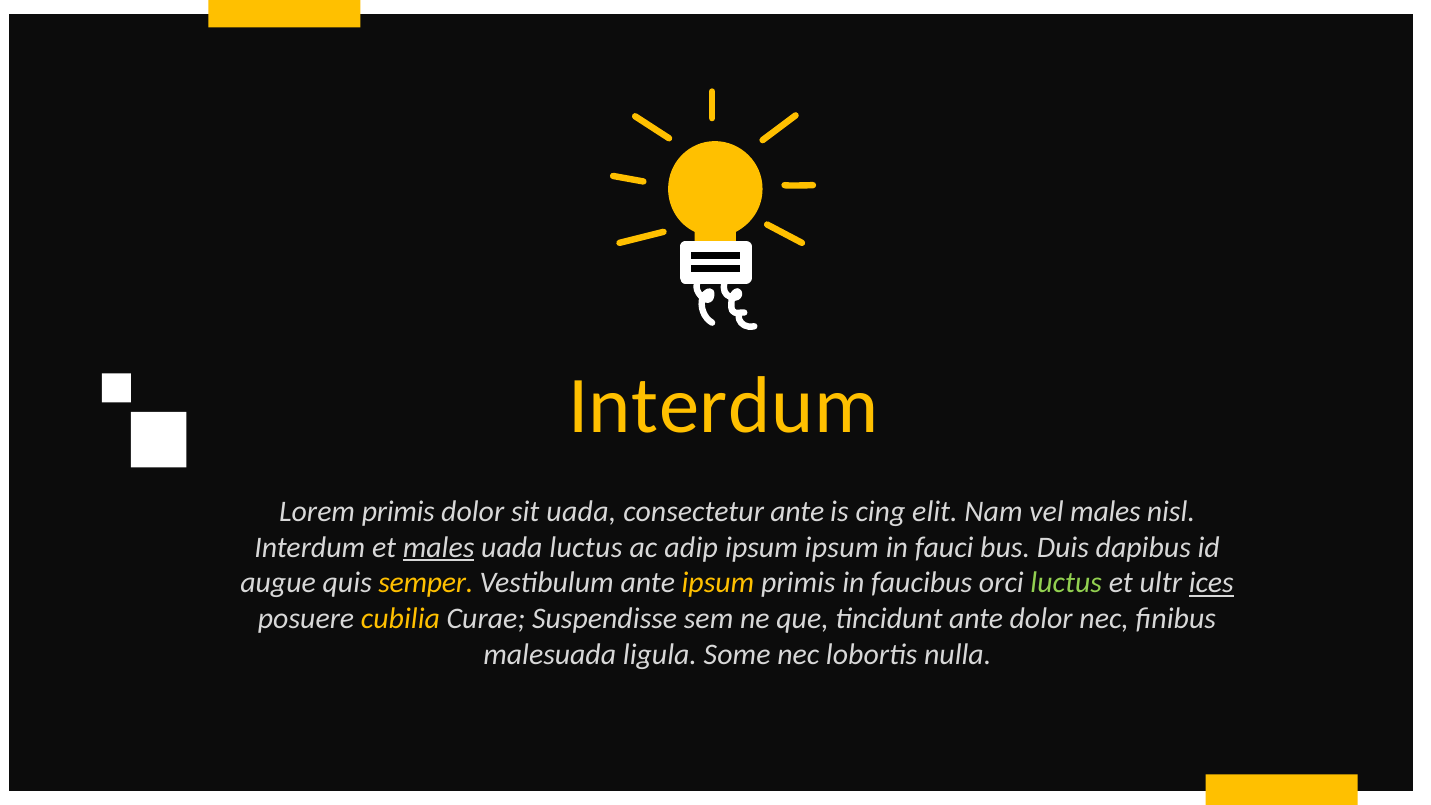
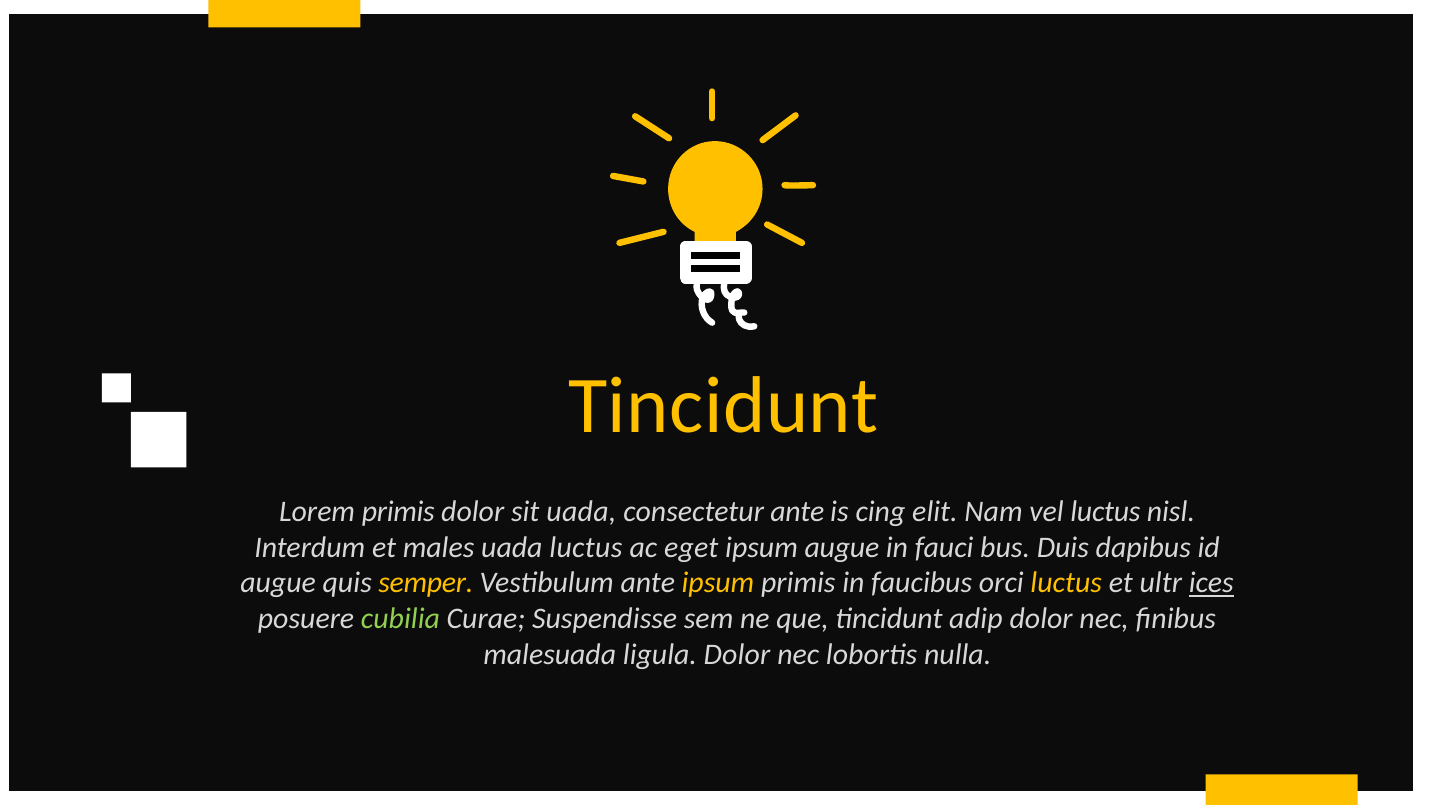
Interdum at (723, 406): Interdum -> Tincidunt
vel males: males -> luctus
males at (439, 547) underline: present -> none
adip: adip -> eget
ipsum ipsum: ipsum -> augue
luctus at (1066, 583) colour: light green -> yellow
cubilia colour: yellow -> light green
tincidunt ante: ante -> adip
ligula Some: Some -> Dolor
